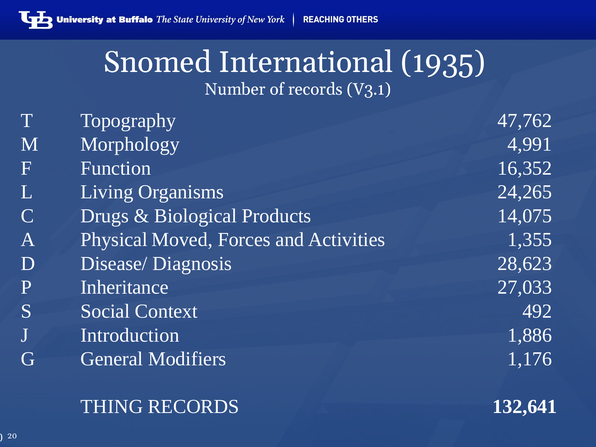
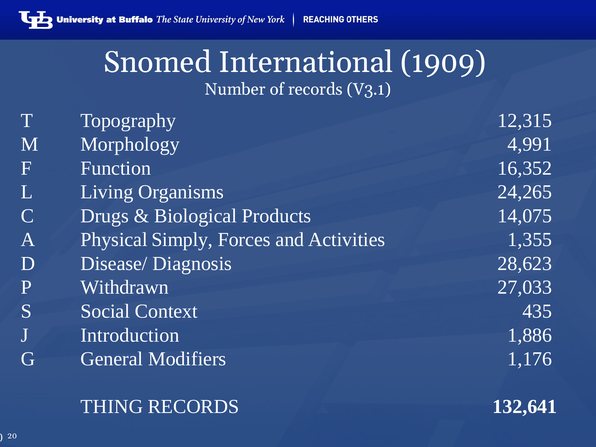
1935: 1935 -> 1909
47,762: 47,762 -> 12,315
Moved: Moved -> Simply
Inheritance: Inheritance -> Withdrawn
492: 492 -> 435
